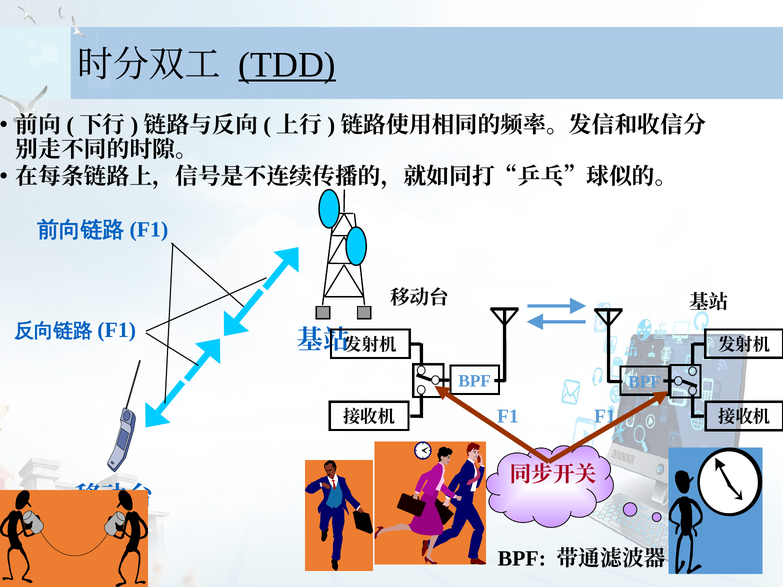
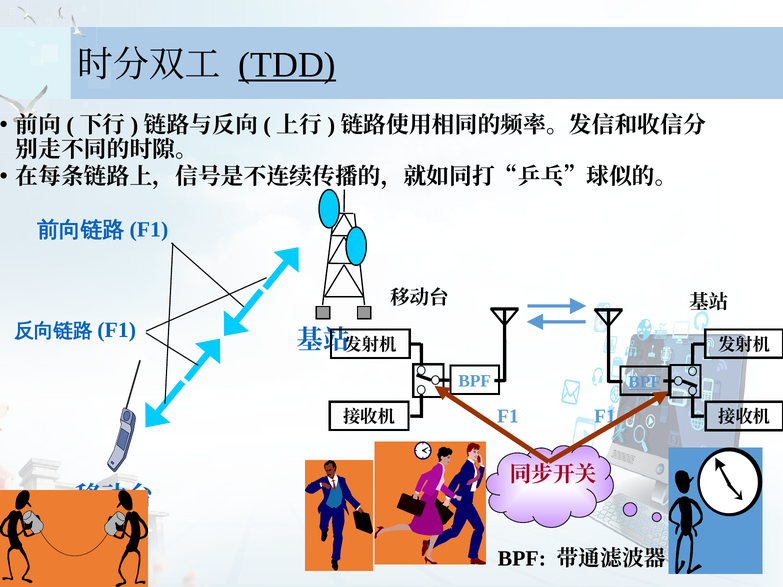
BPF at (645, 382) underline: none -> present
